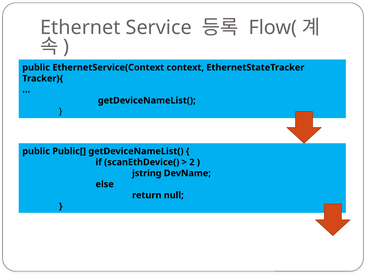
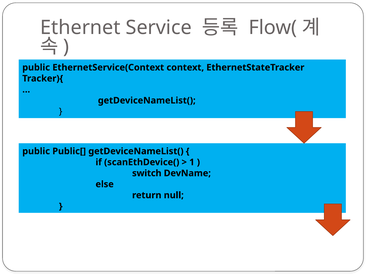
2: 2 -> 1
jstring: jstring -> switch
